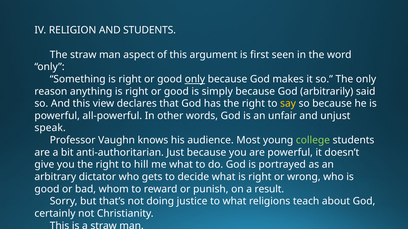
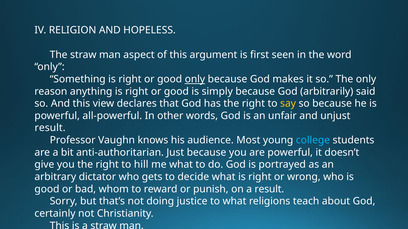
AND STUDENTS: STUDENTS -> HOPELESS
speak at (50, 128): speak -> result
college colour: light green -> light blue
